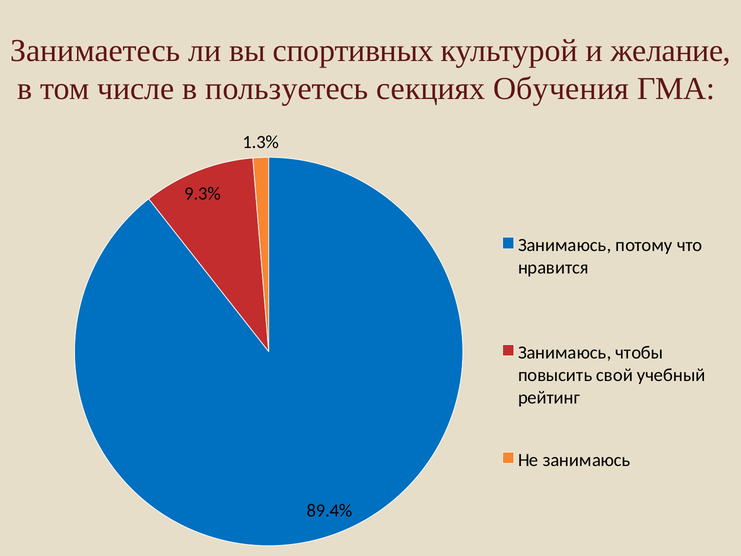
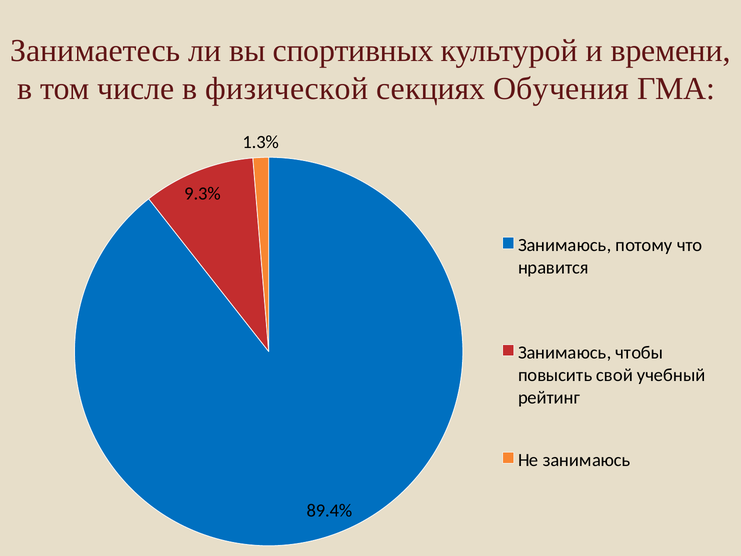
желание: желание -> времени
пользуетесь: пользуетесь -> физической
